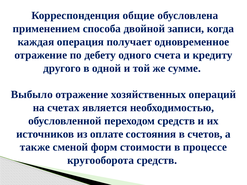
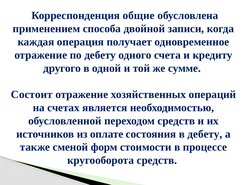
Выбыло: Выбыло -> Состоит
в счетов: счетов -> дебету
